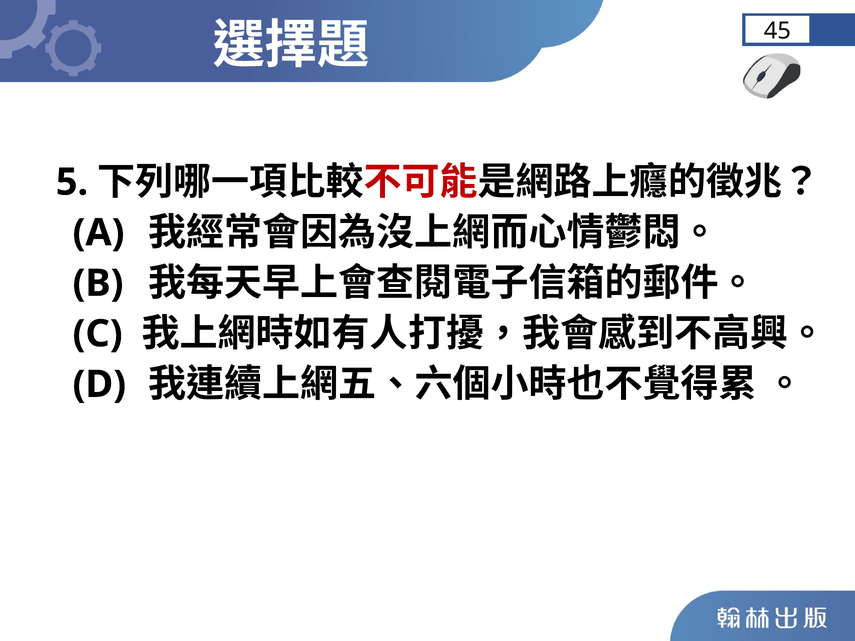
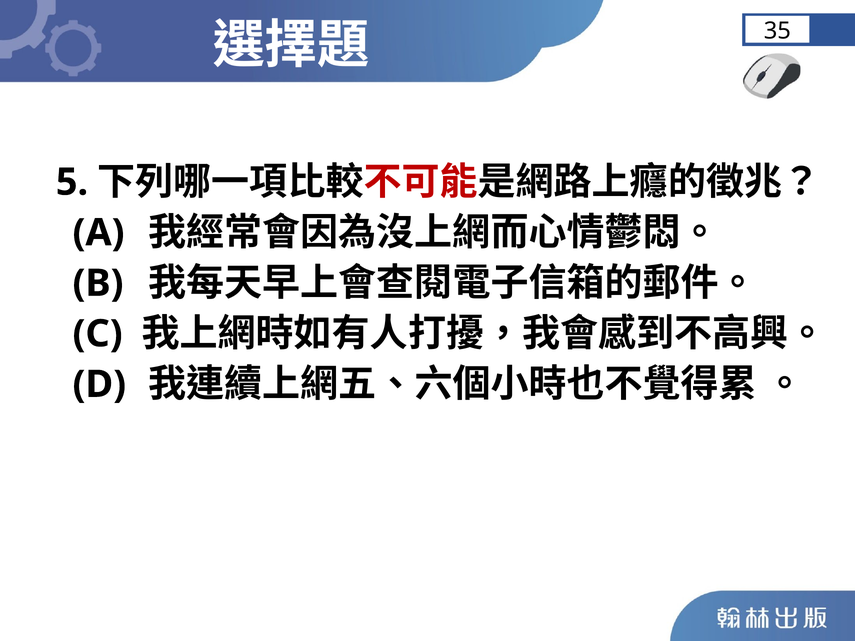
45: 45 -> 35
